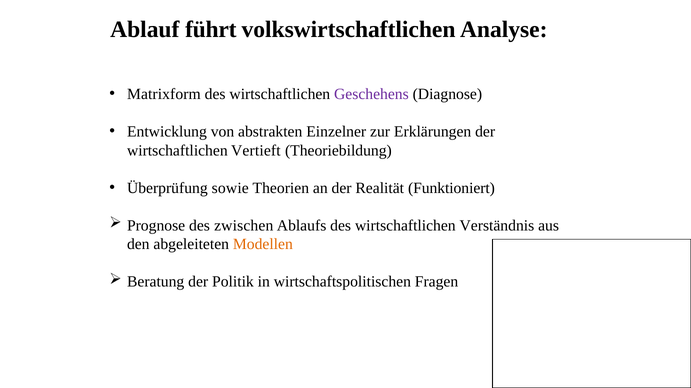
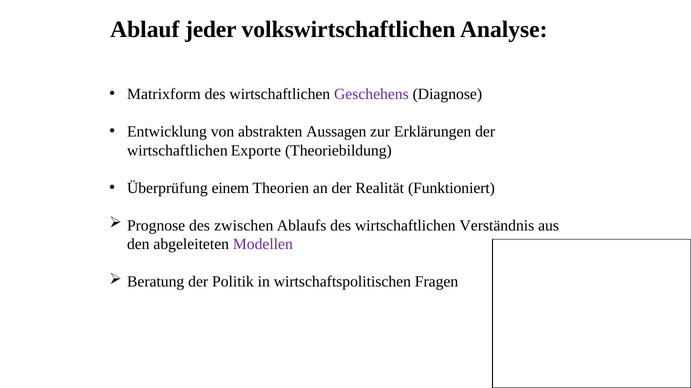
führt: führt -> jeder
Einzelner: Einzelner -> Aussagen
Vertieft: Vertieft -> Exporte
sowie: sowie -> einem
Modellen colour: orange -> purple
